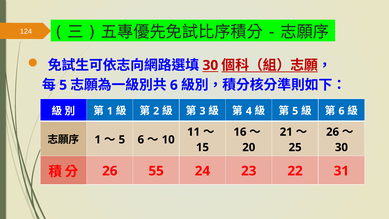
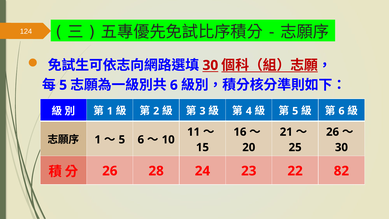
55: 55 -> 28
31: 31 -> 82
